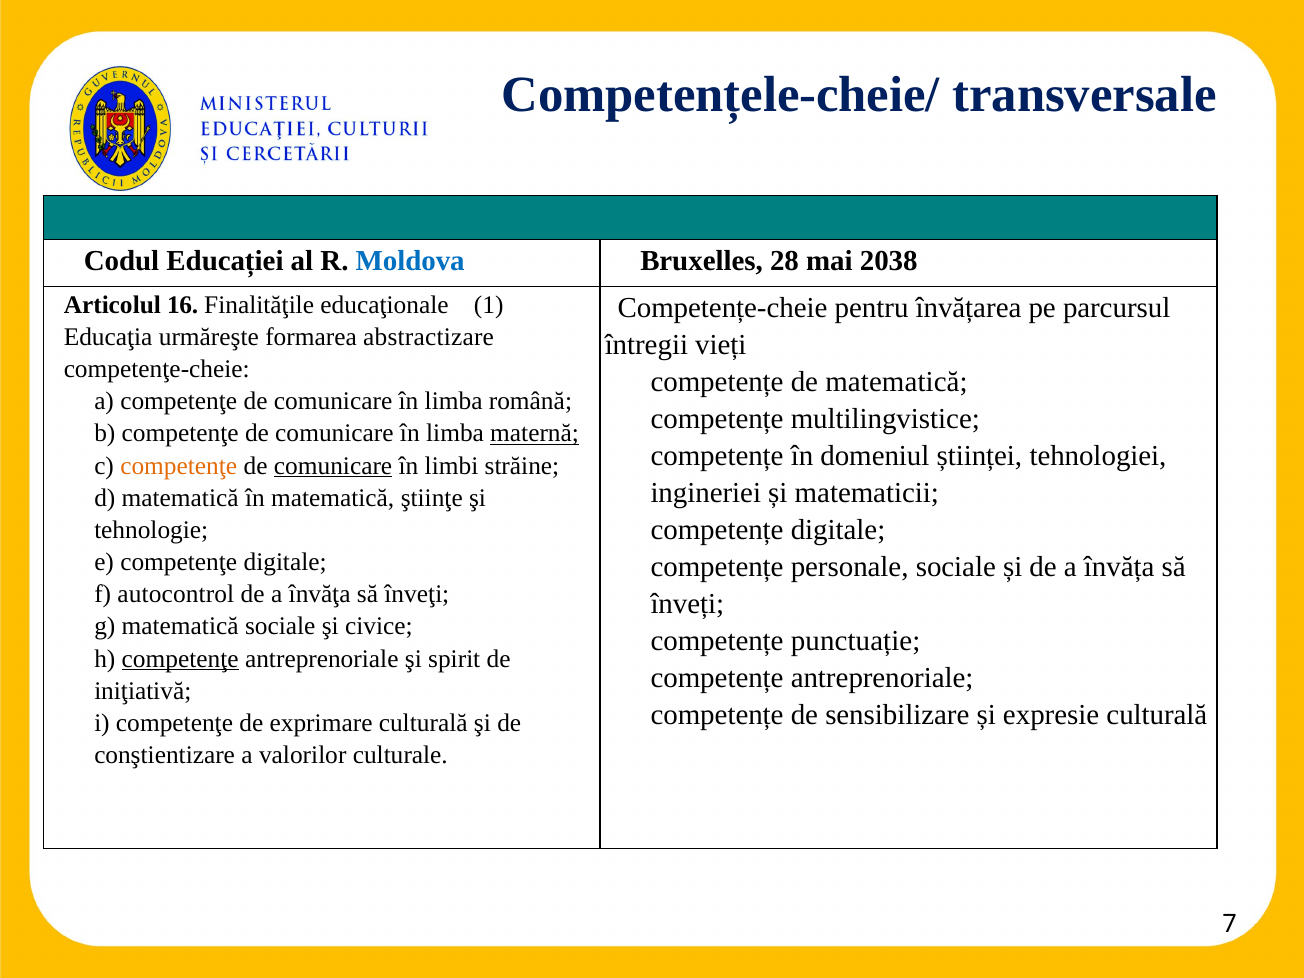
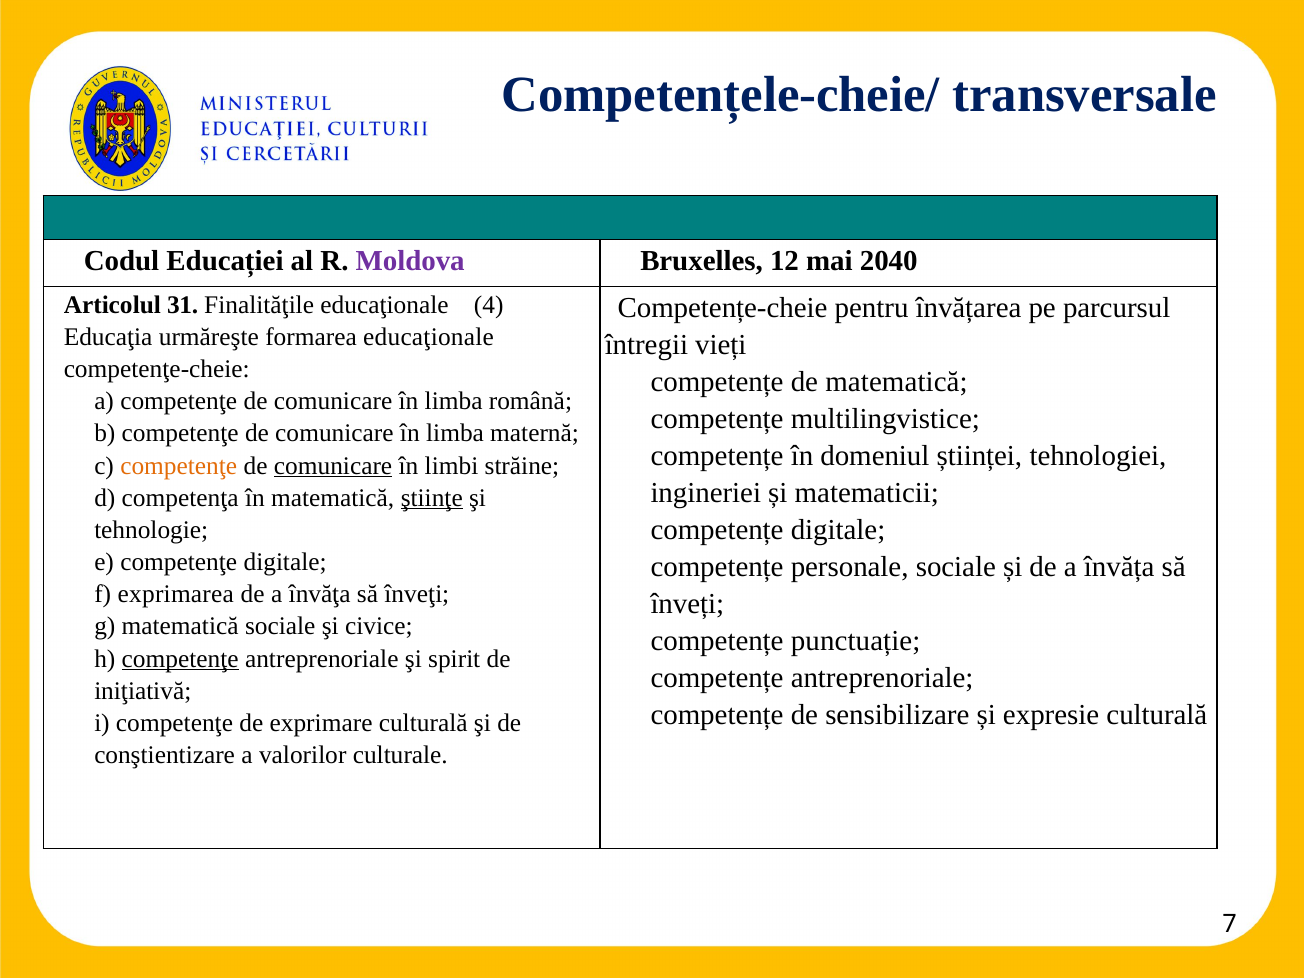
Moldova colour: blue -> purple
28: 28 -> 12
2038: 2038 -> 2040
16: 16 -> 31
1: 1 -> 4
formarea abstractizare: abstractizare -> educaţionale
maternă underline: present -> none
d matematică: matematică -> competenţa
ştiinţe underline: none -> present
autocontrol: autocontrol -> exprimarea
